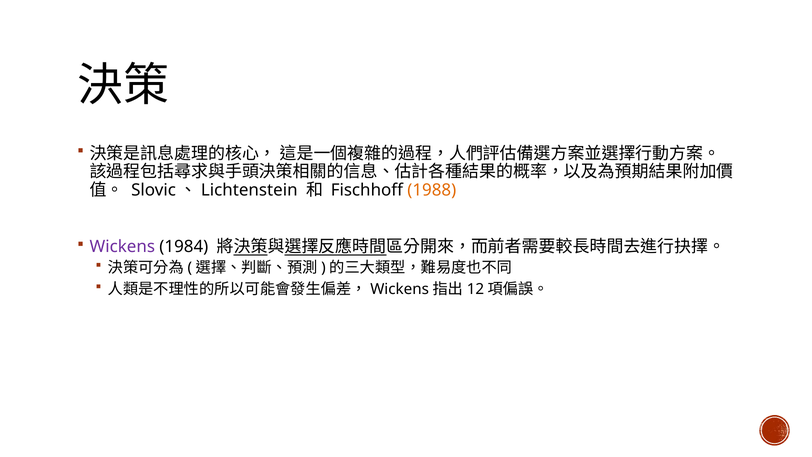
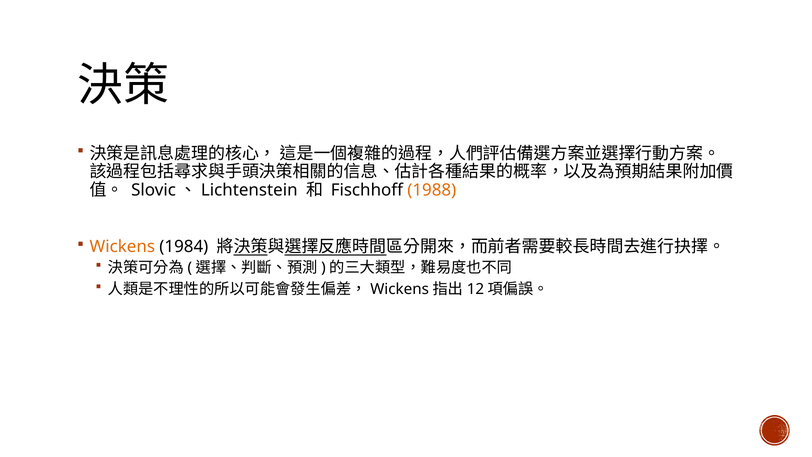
Wickens colour: purple -> orange
